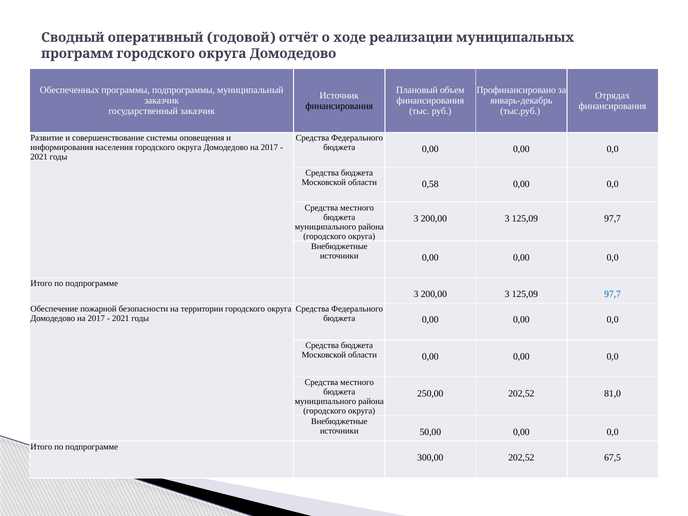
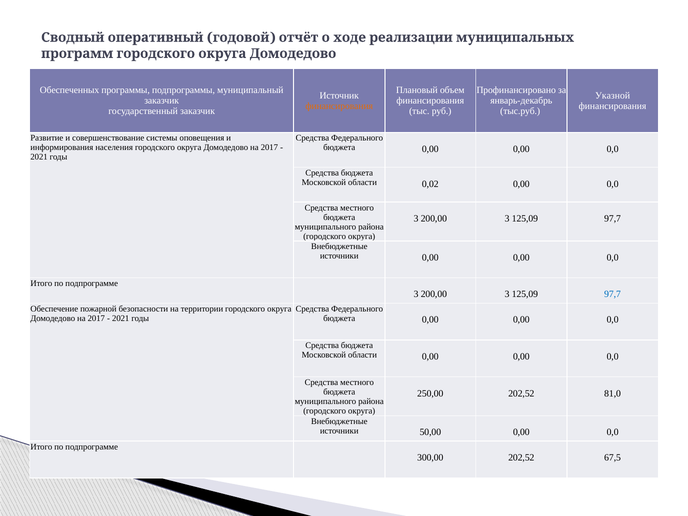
Отрядах: Отрядах -> Указной
финансирования at (339, 106) colour: black -> orange
0,58: 0,58 -> 0,02
